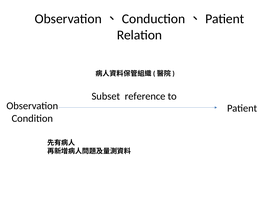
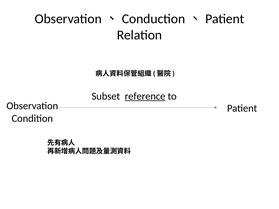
reference underline: none -> present
